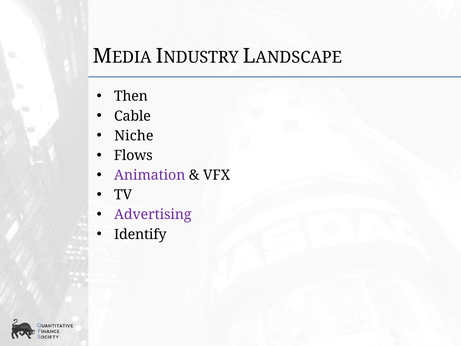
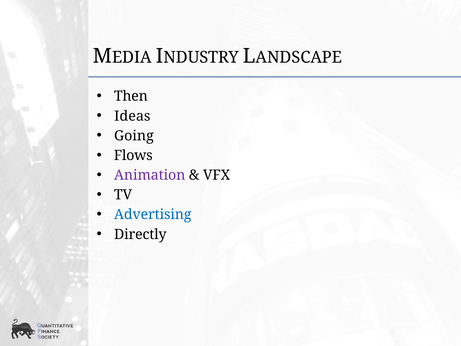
Cable: Cable -> Ideas
Niche: Niche -> Going
Advertising colour: purple -> blue
Identify: Identify -> Directly
